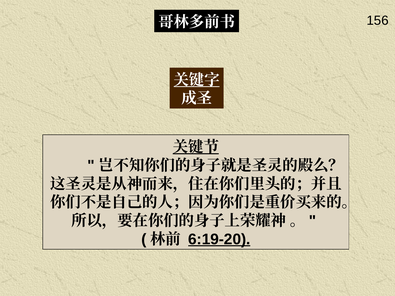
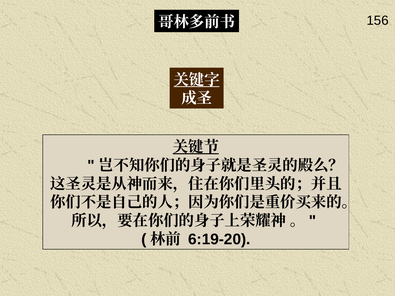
6:19-20 underline: present -> none
